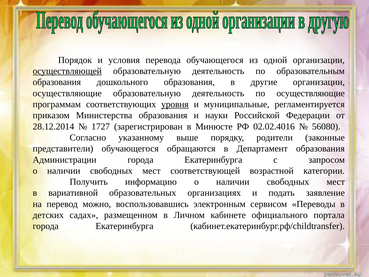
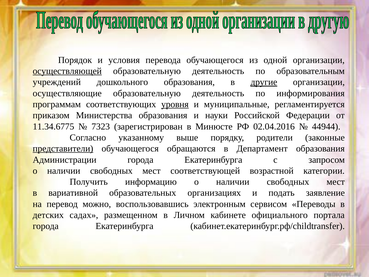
образования at (57, 82): образования -> учреждений
другие underline: none -> present
по осуществляющие: осуществляющие -> информирования
28.12.2014: 28.12.2014 -> 11.34.6775
1727: 1727 -> 7323
02.02.4016: 02.02.4016 -> 02.04.2016
56080: 56080 -> 44944
представители underline: none -> present
